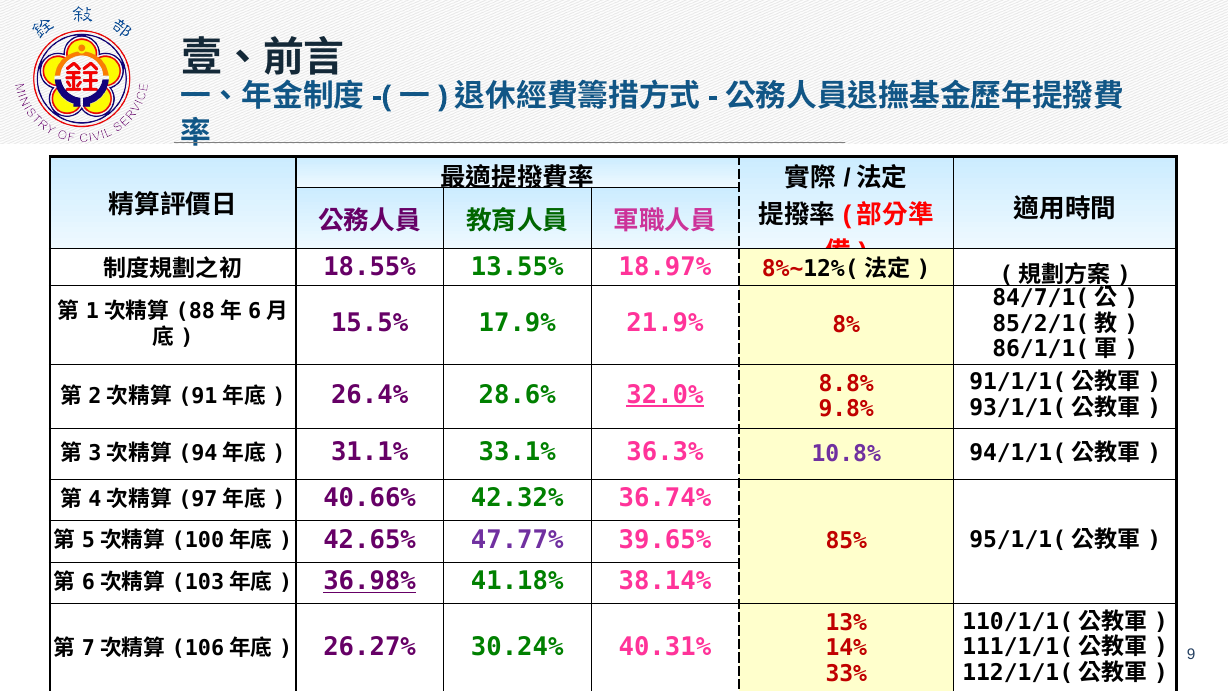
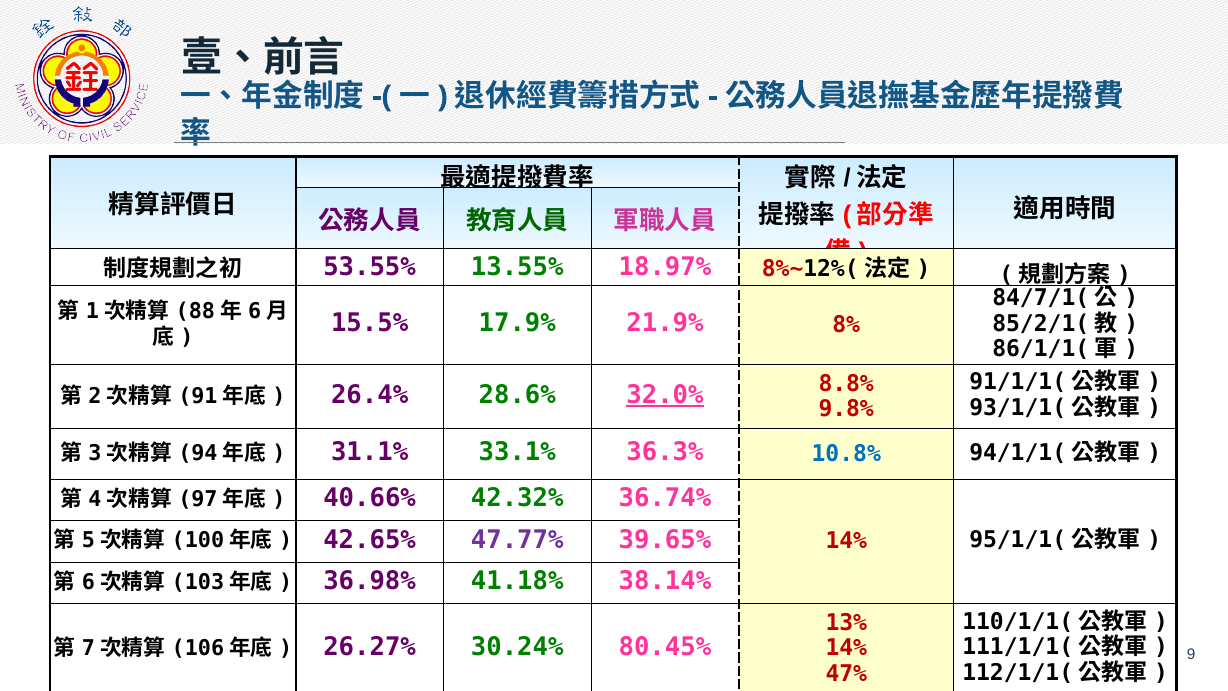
18.55%: 18.55% -> 53.55%
10.8% colour: purple -> blue
85% at (846, 541): 85% -> 14%
36.98% underline: present -> none
40.31%: 40.31% -> 80.45%
33%: 33% -> 47%
